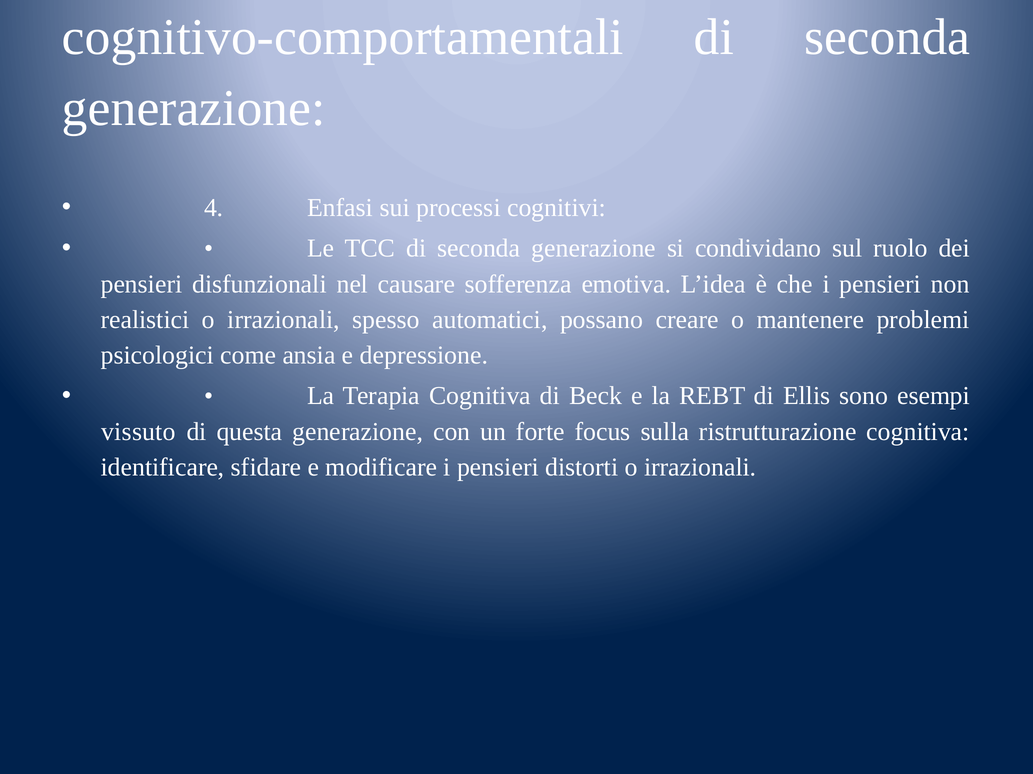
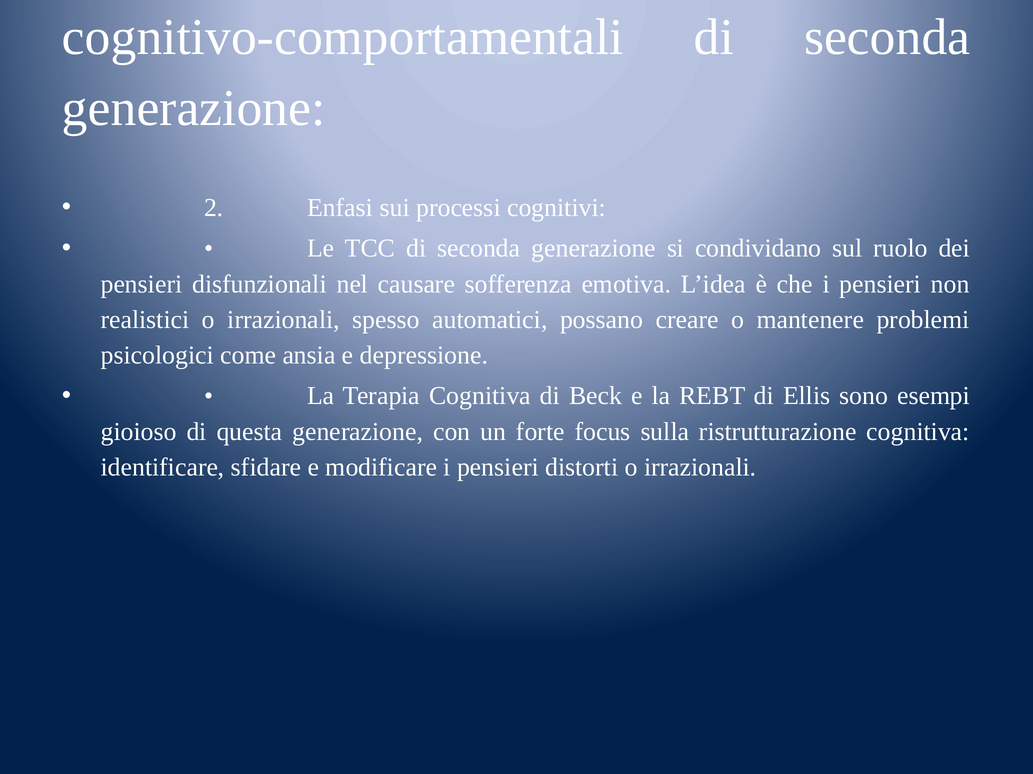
4: 4 -> 2
vissuto: vissuto -> gioioso
